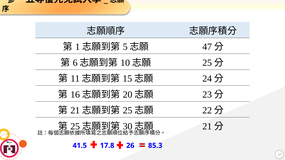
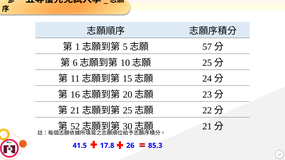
47: 47 -> 57
25 at (75, 127): 25 -> 52
